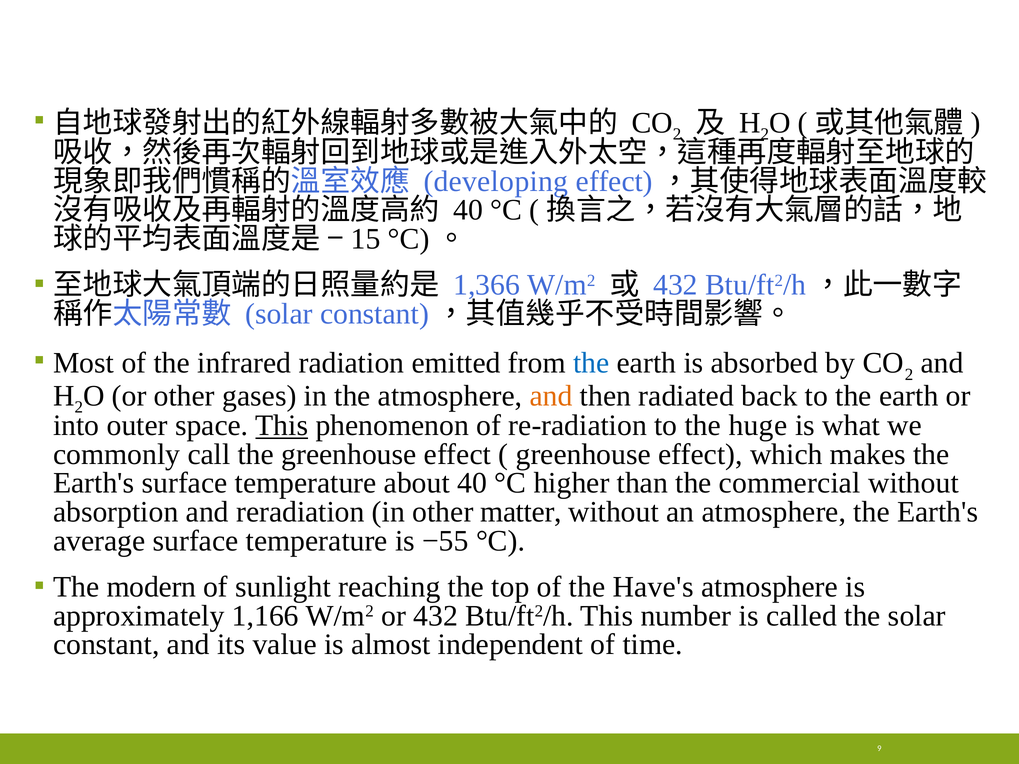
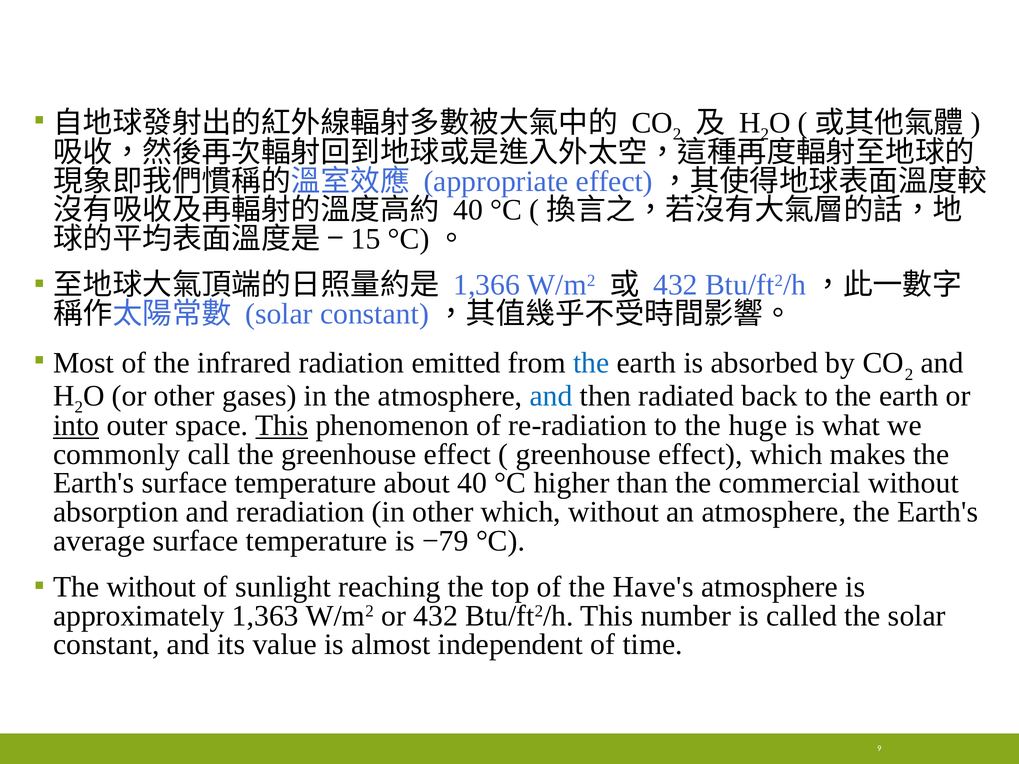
developing: developing -> appropriate
and at (551, 396) colour: orange -> blue
into underline: none -> present
other matter: matter -> which
−55: −55 -> −79
The modern: modern -> without
1,166: 1,166 -> 1,363
